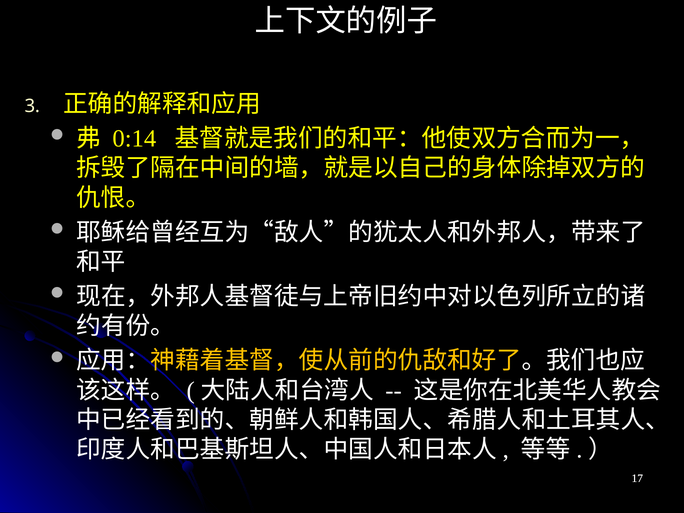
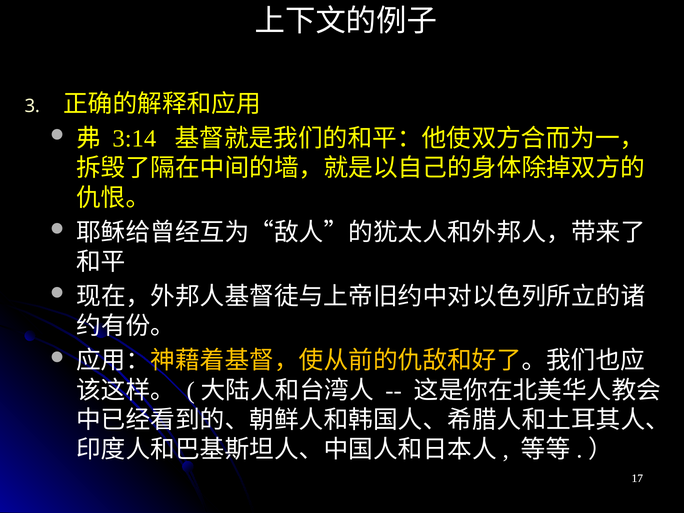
0:14: 0:14 -> 3:14
